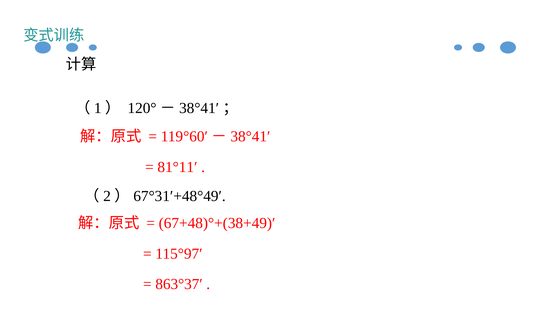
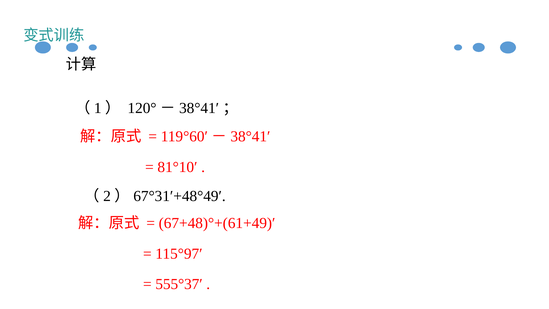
81°11′: 81°11′ -> 81°10′
67+48)°+(38+49)′: 67+48)°+(38+49)′ -> 67+48)°+(61+49)′
863°37′: 863°37′ -> 555°37′
